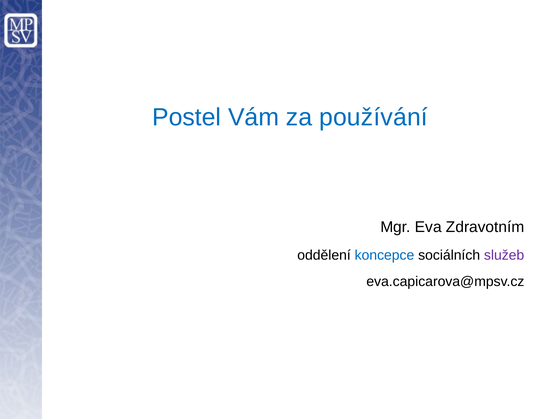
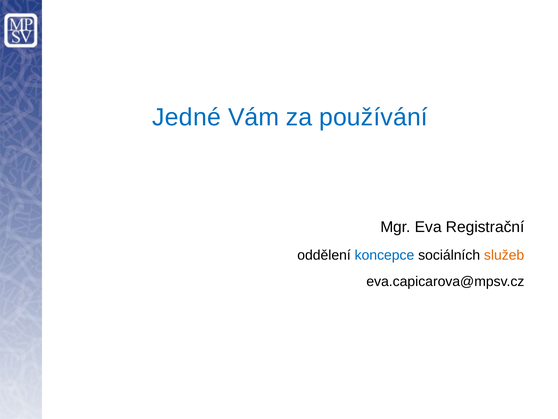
Postel: Postel -> Jedné
Zdravotním: Zdravotním -> Registrační
služeb colour: purple -> orange
